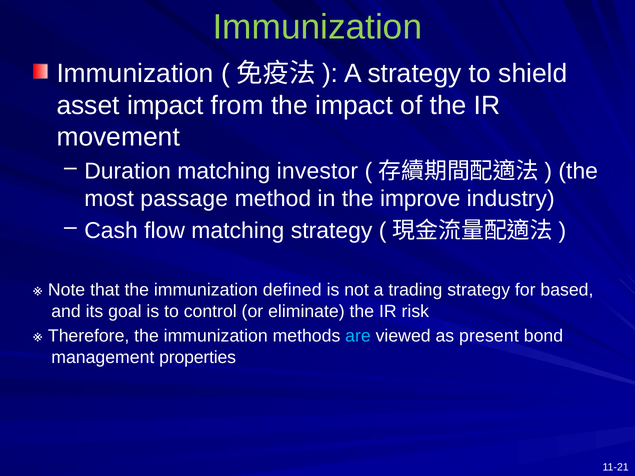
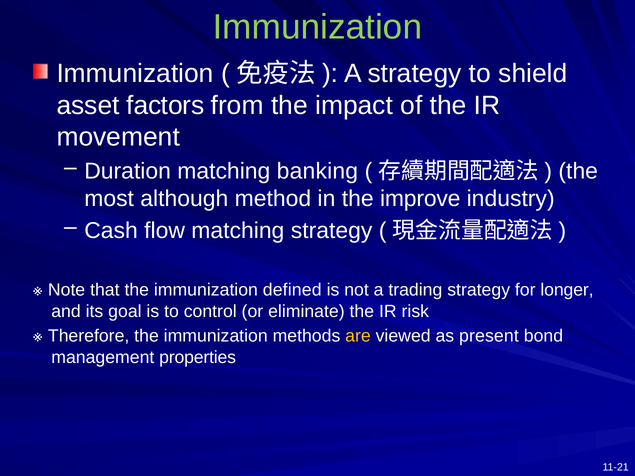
asset impact: impact -> factors
investor: investor -> banking
passage: passage -> although
based: based -> longer
are colour: light blue -> yellow
